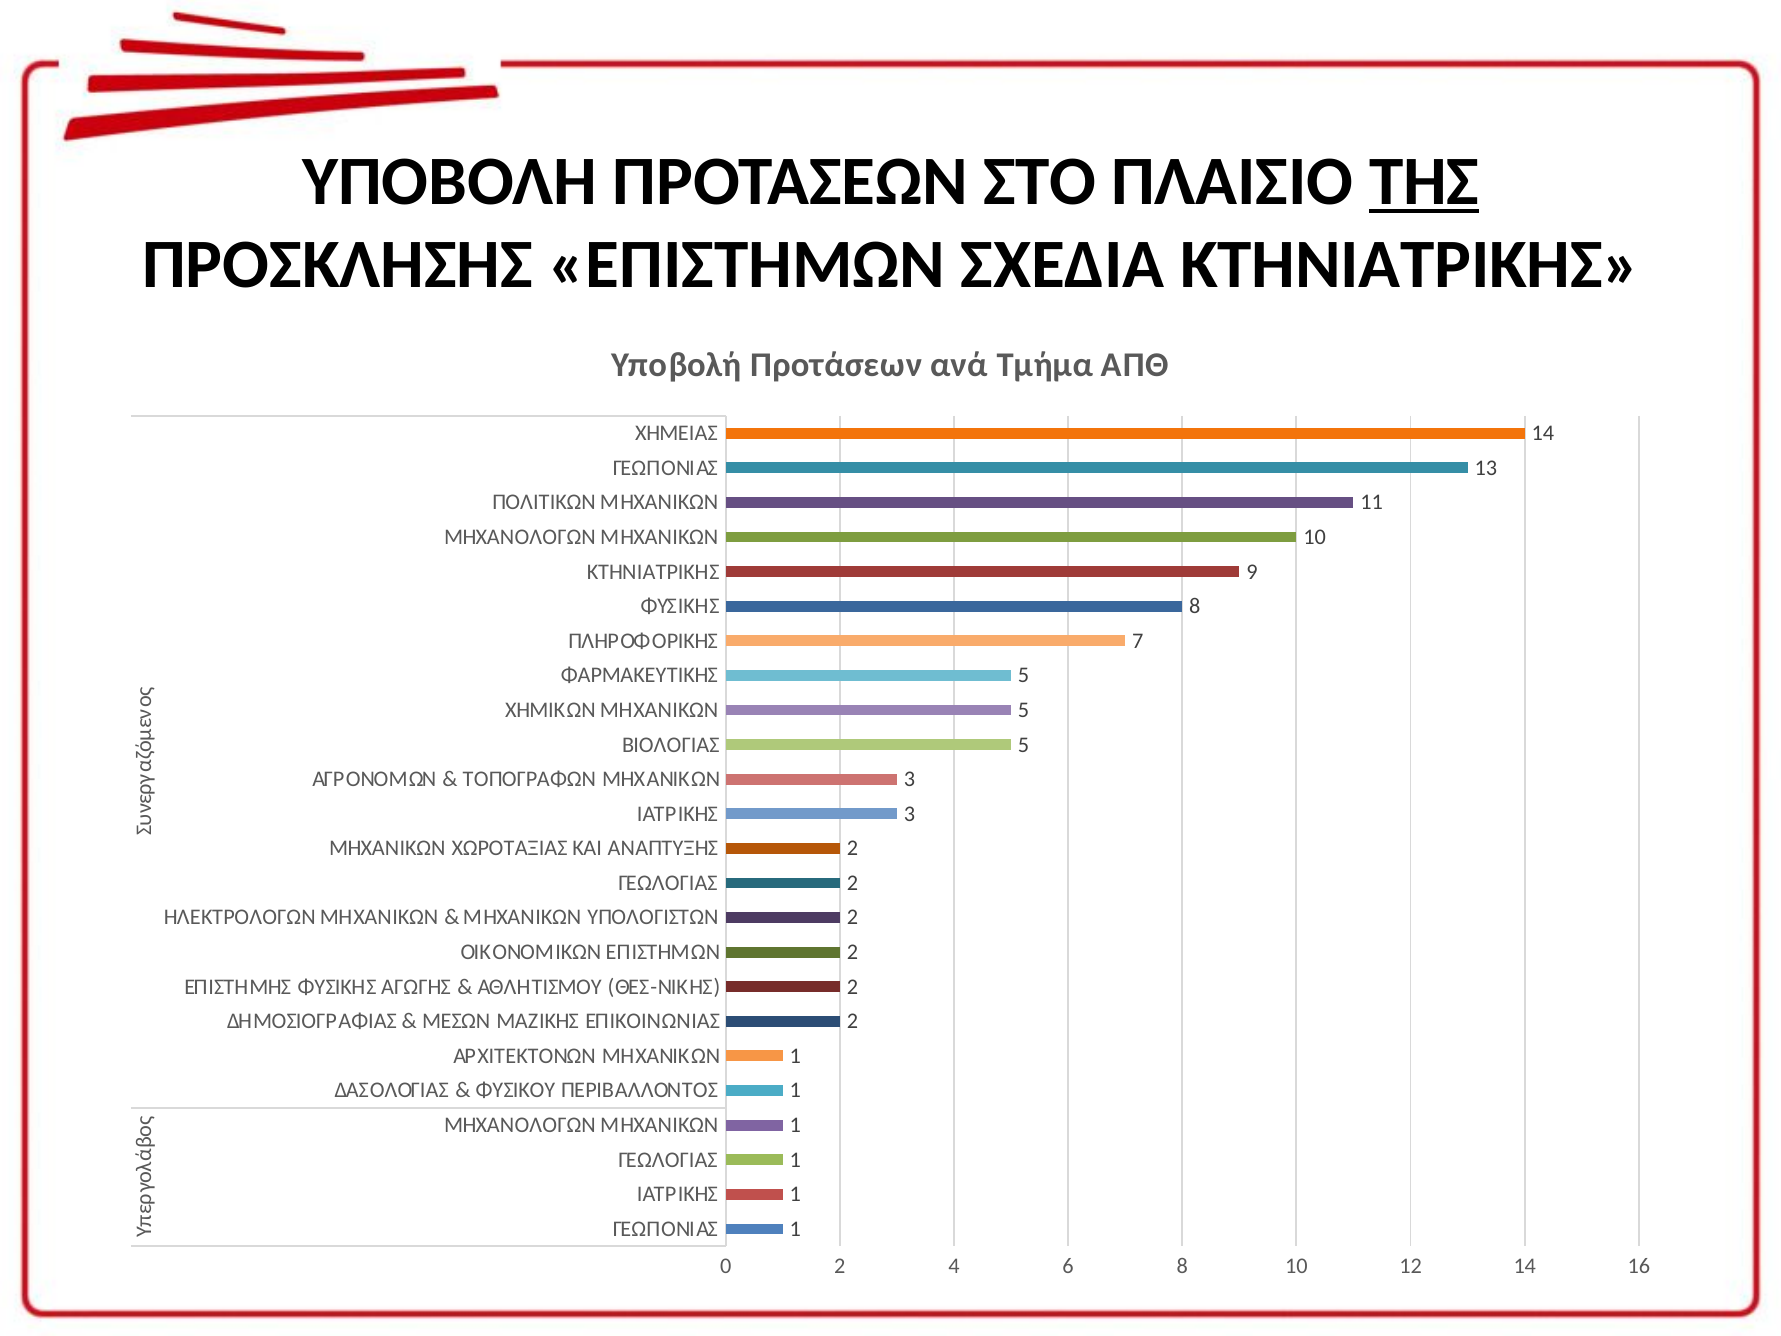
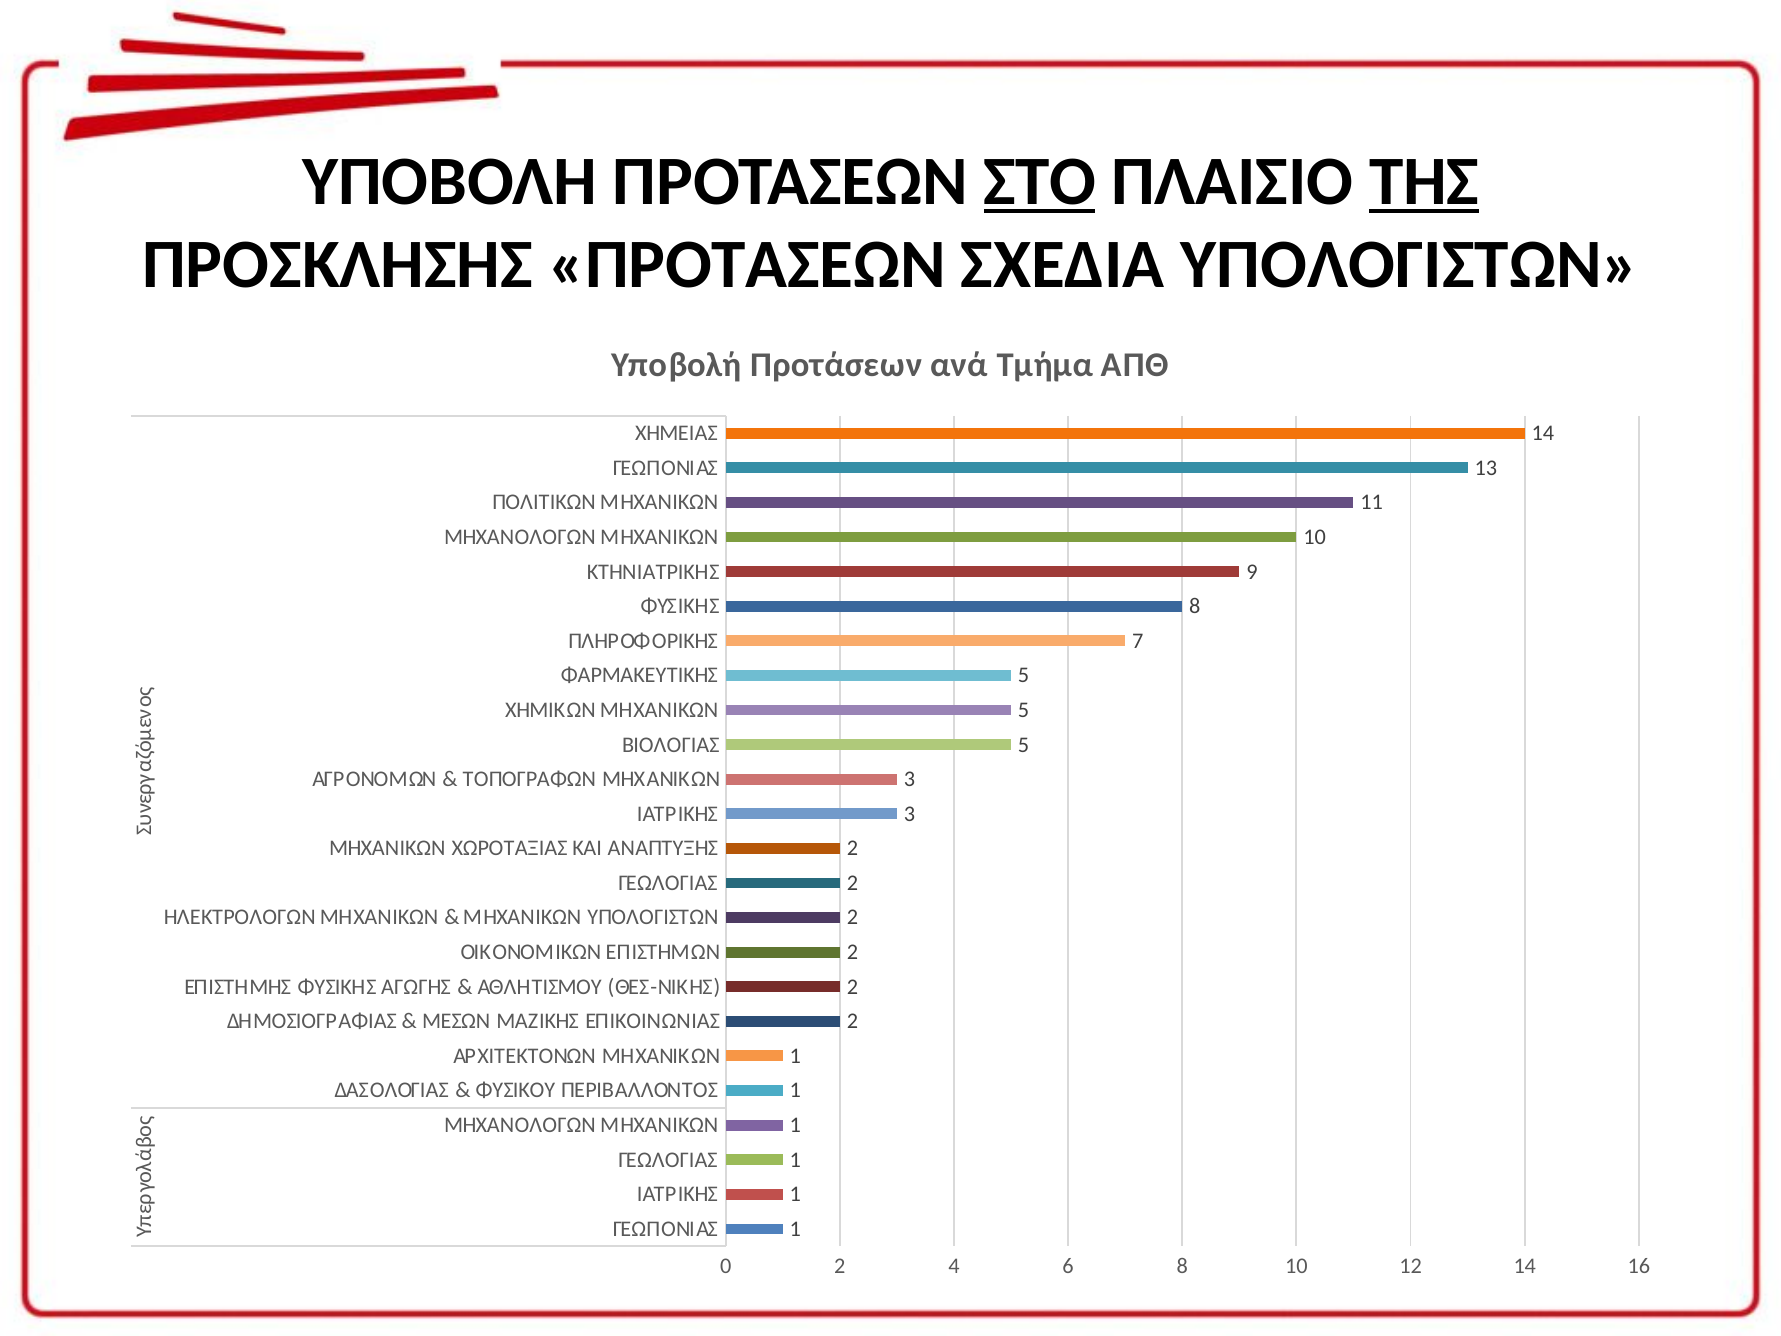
ΣΤΟ underline: none -> present
ΠΡΟΣΚΛΗΣΗΣ ΕΠΙΣΤΗΜΩΝ: ΕΠΙΣΤΗΜΩΝ -> ΠΡΟΤΑΣΕΩΝ
ΣΧΕΔΙΑ ΚΤΗΝΙΑΤΡΙΚΗΣ: ΚΤΗΝΙΑΤΡΙΚΗΣ -> ΥΠΟΛΟΓΙΣΤΩΝ
